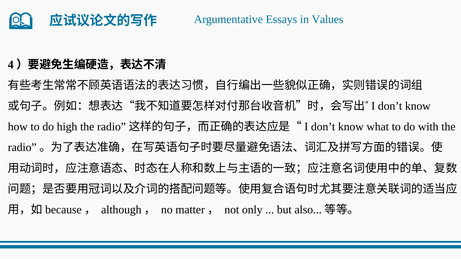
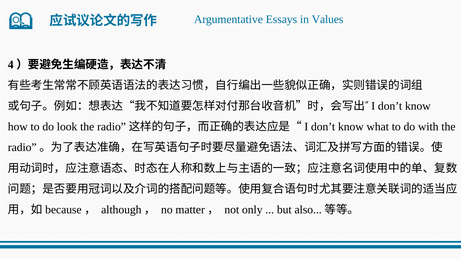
high: high -> look
